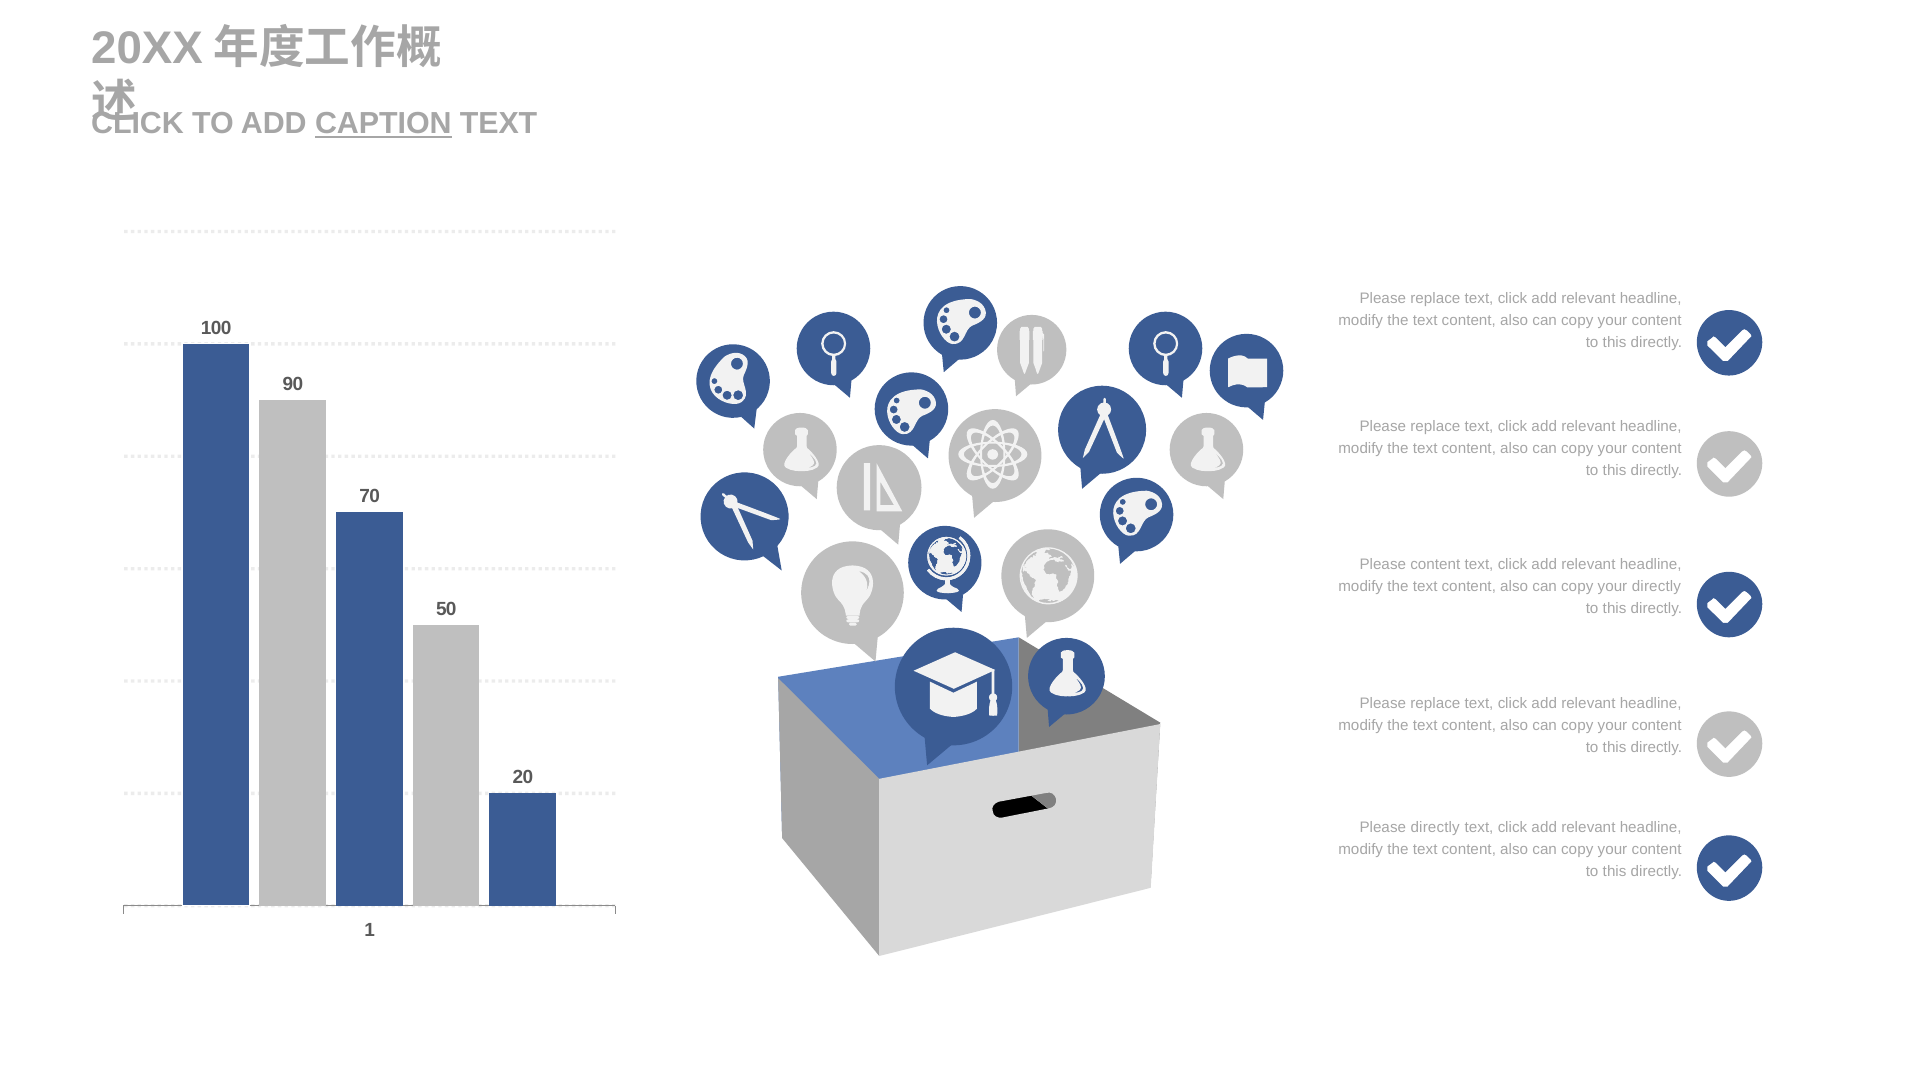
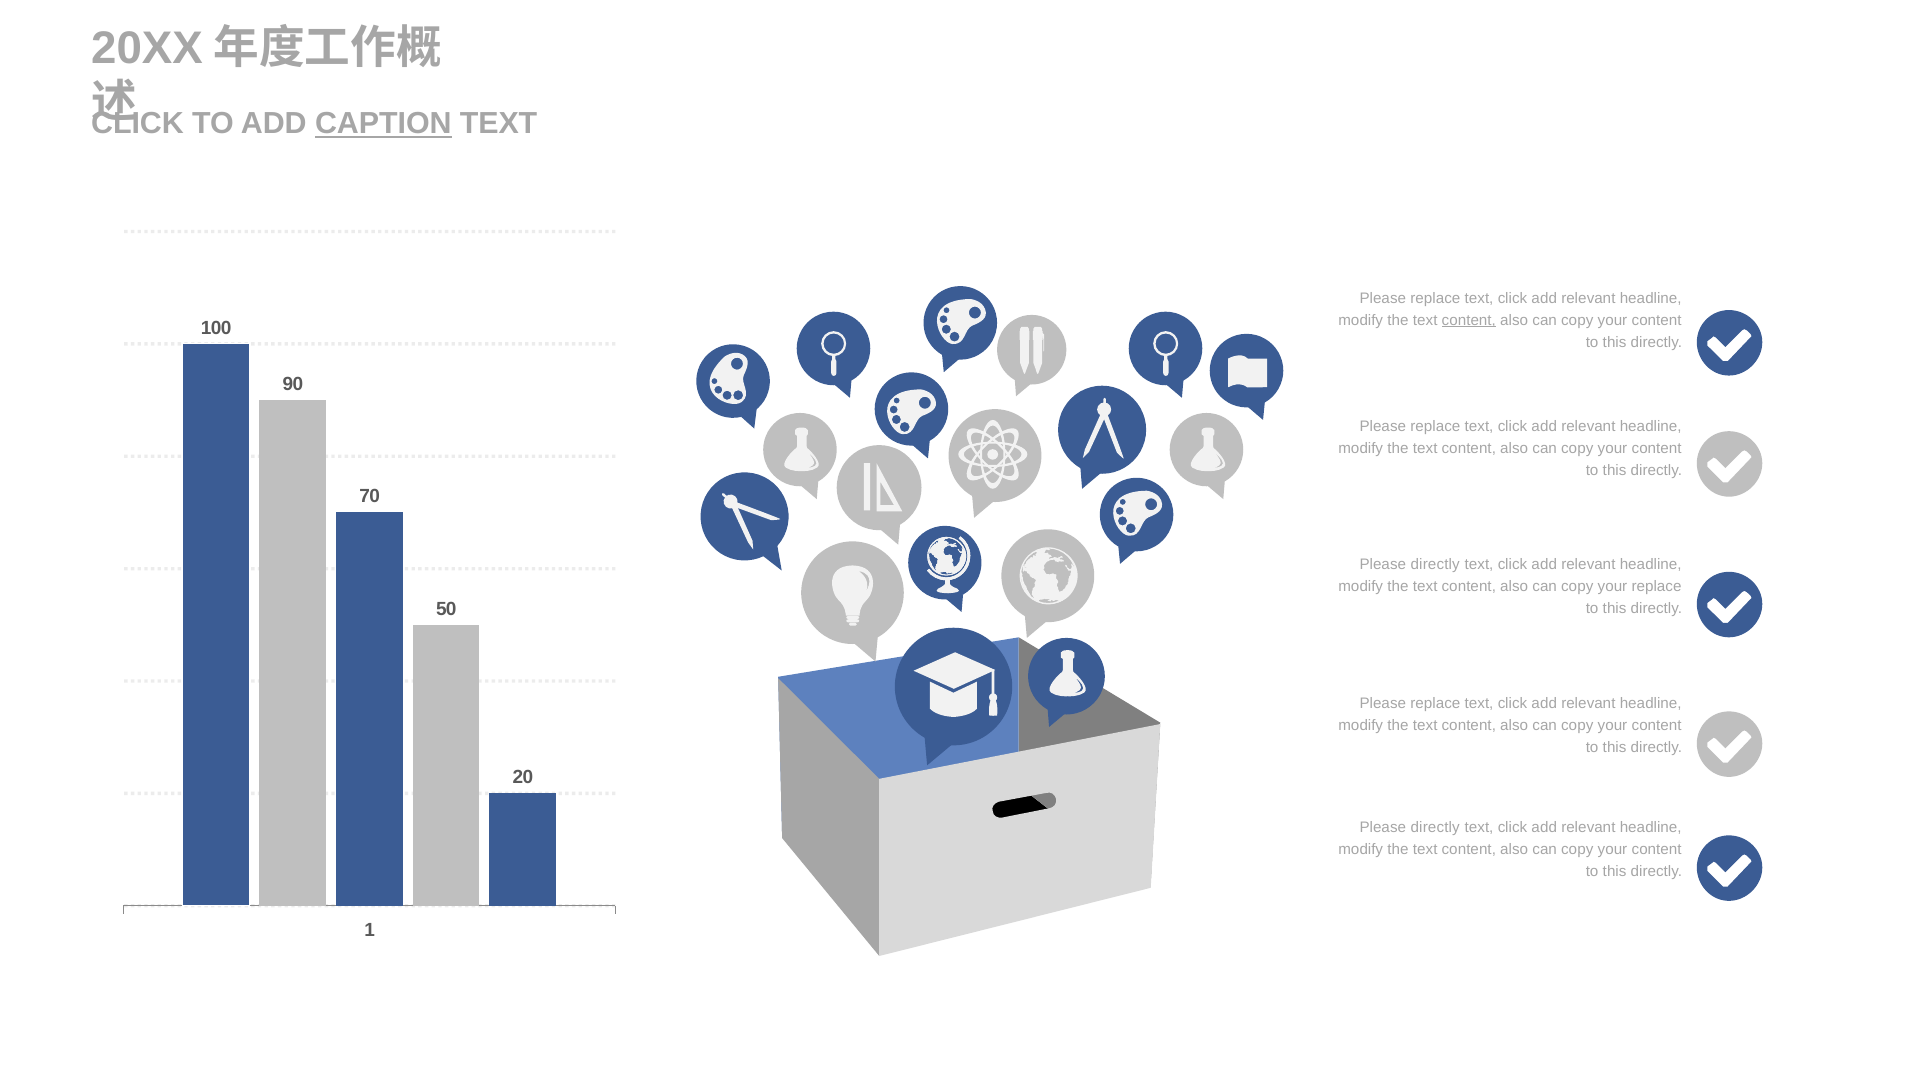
content at (1469, 320) underline: none -> present
content at (1435, 565): content -> directly
your directly: directly -> replace
